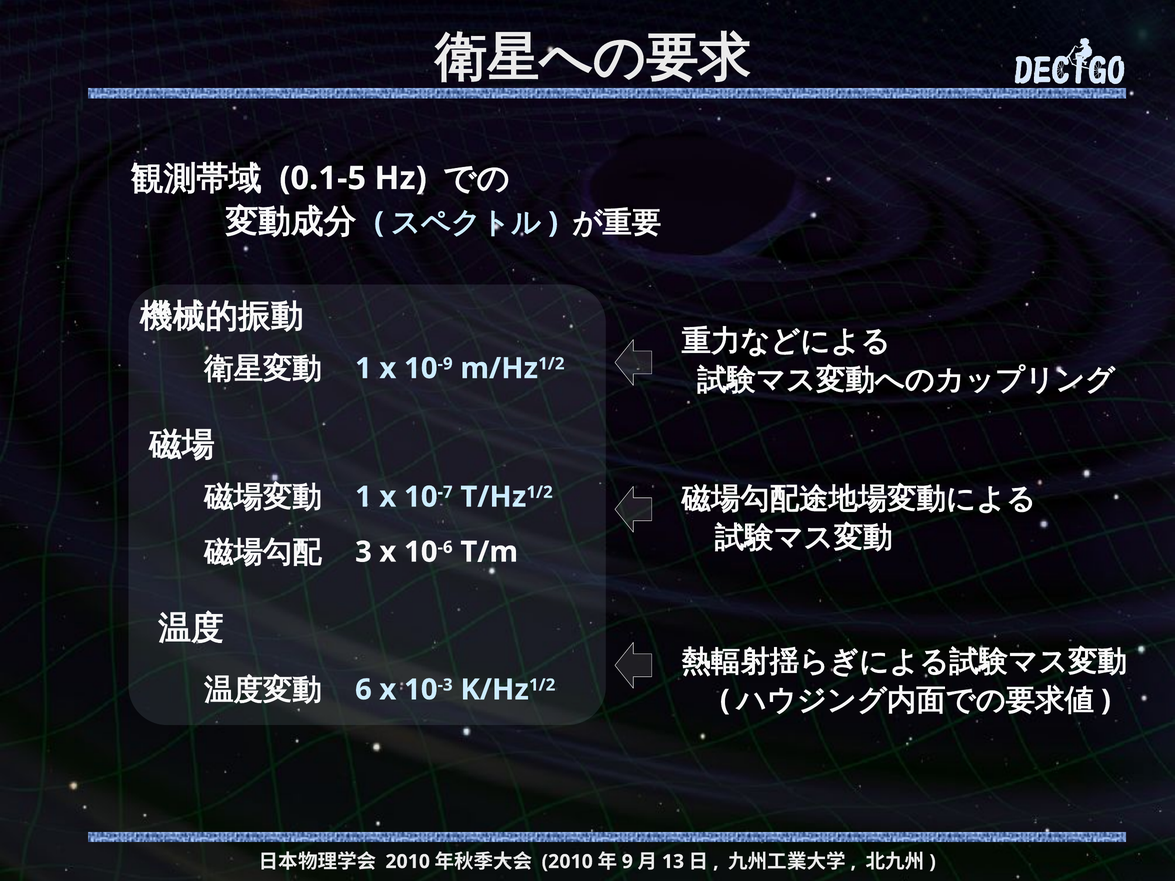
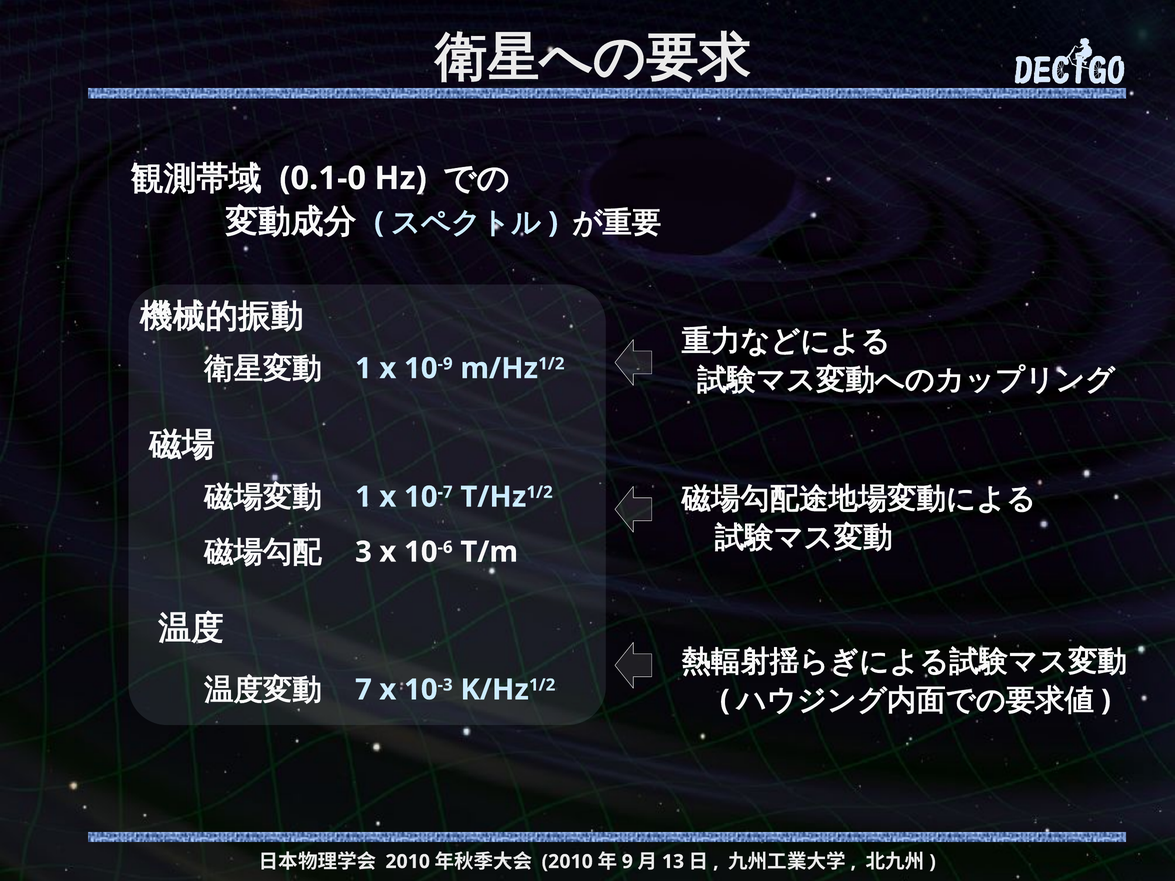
0.1-5: 0.1-5 -> 0.1-0
6: 6 -> 7
